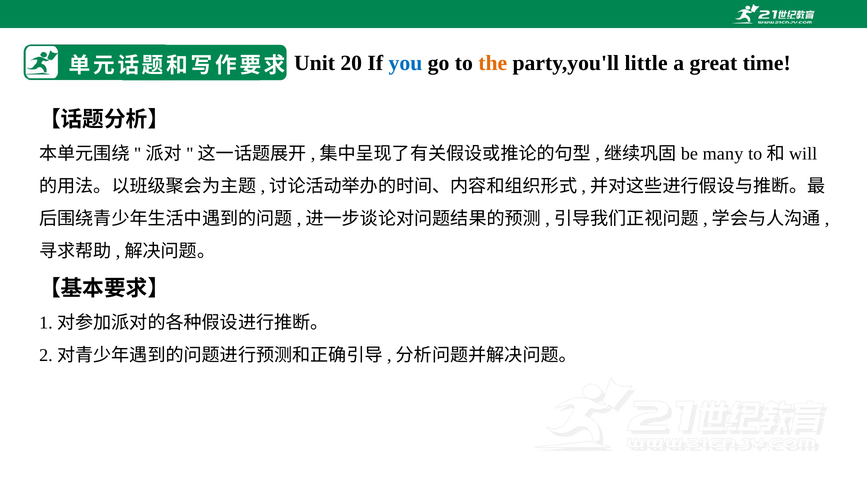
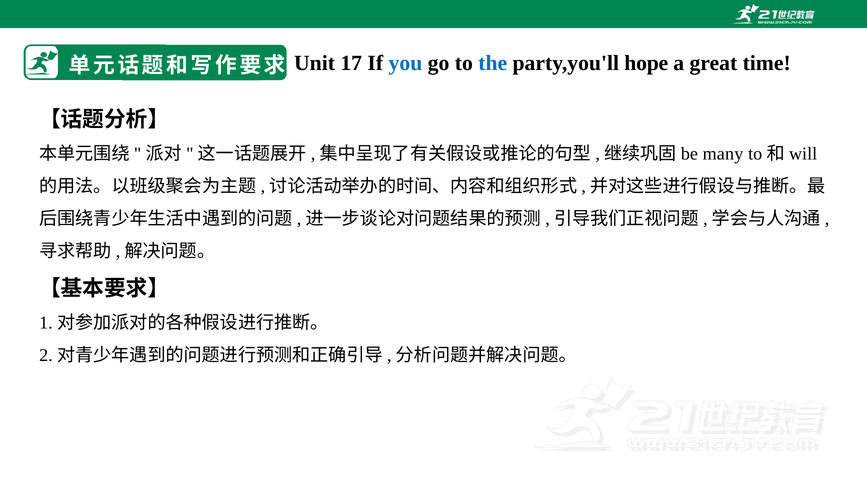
20: 20 -> 17
the colour: orange -> blue
little: little -> hope
